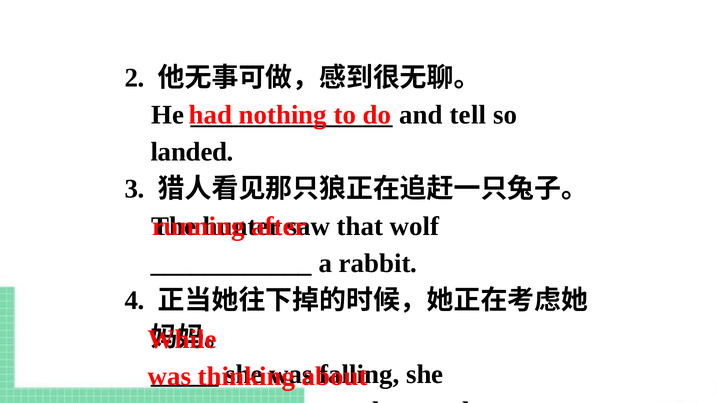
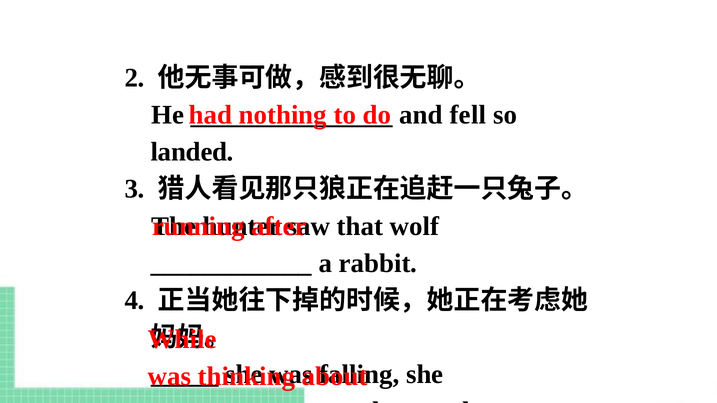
tell: tell -> fell
